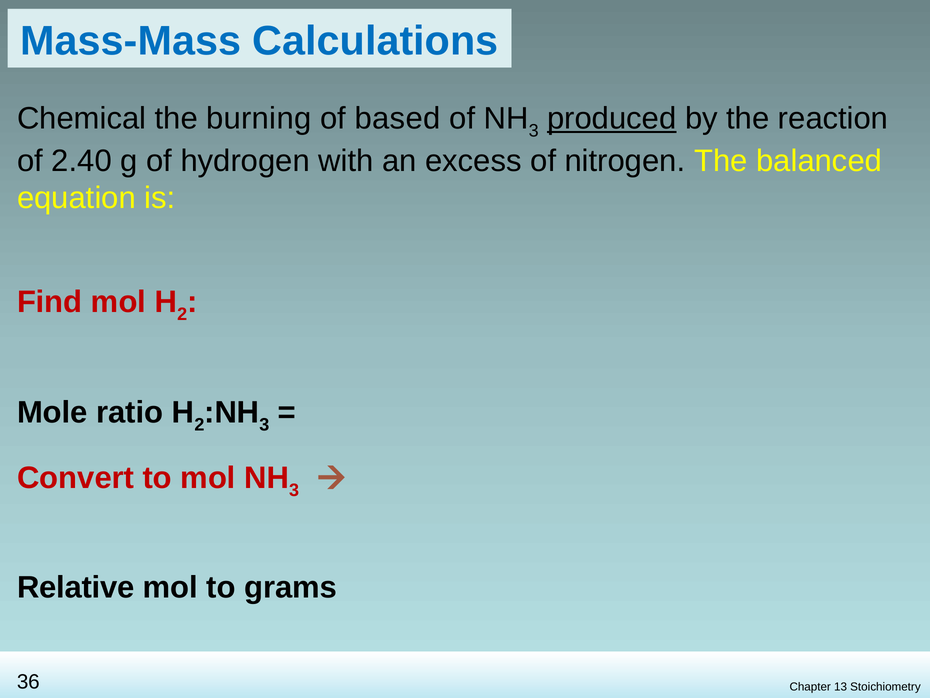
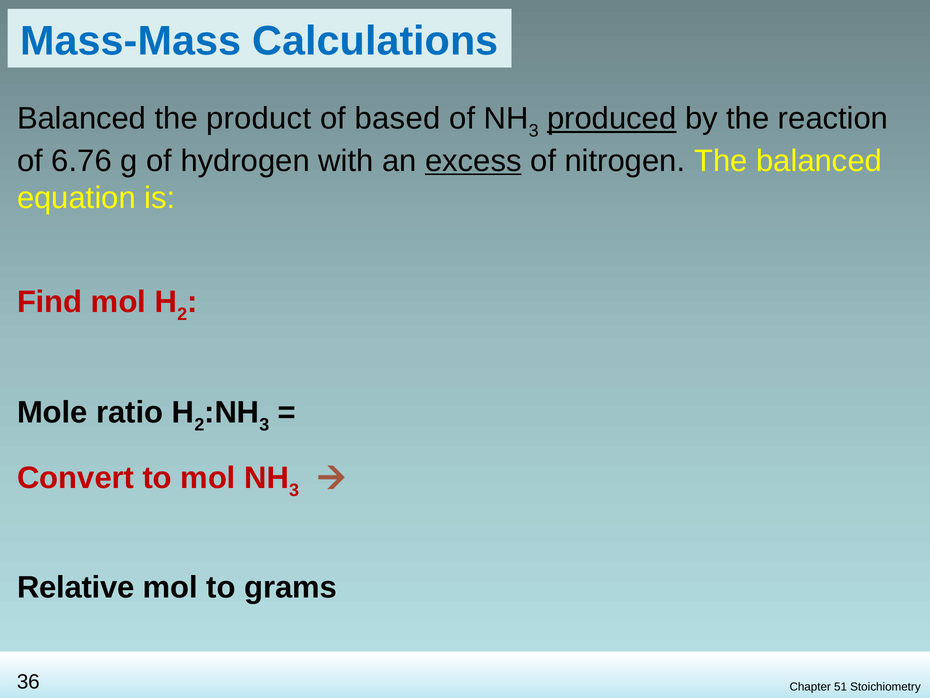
Chemical at (82, 118): Chemical -> Balanced
burning: burning -> product
2.40: 2.40 -> 6.76
excess underline: none -> present
13: 13 -> 51
